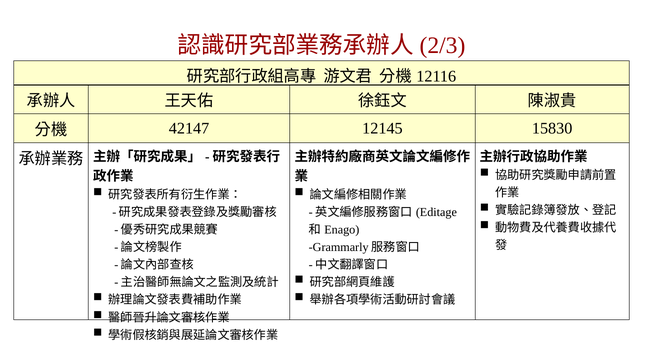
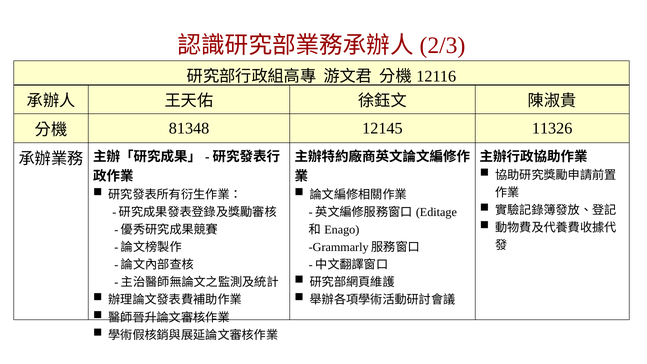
42147: 42147 -> 81348
15830: 15830 -> 11326
